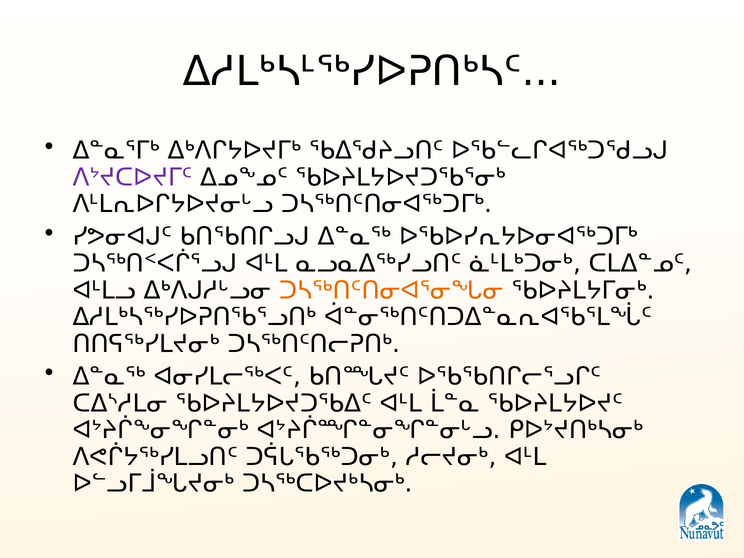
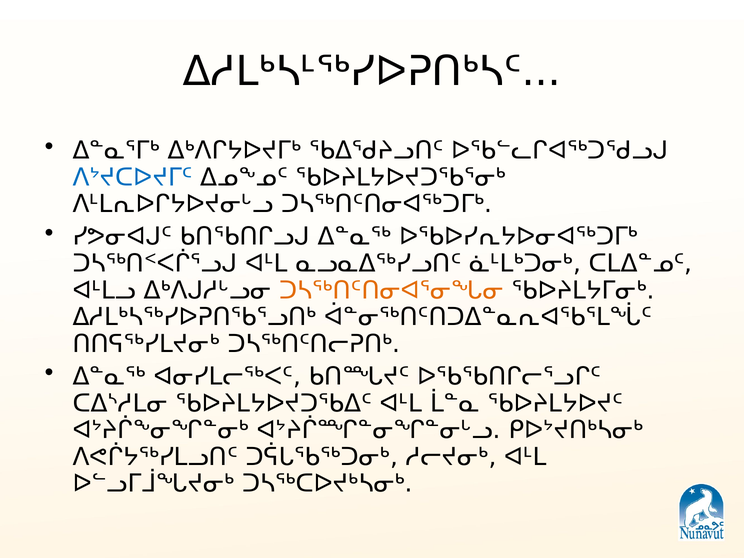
ᐱᔾᔪᑕᐅᔪᒥᑦ colour: purple -> blue
